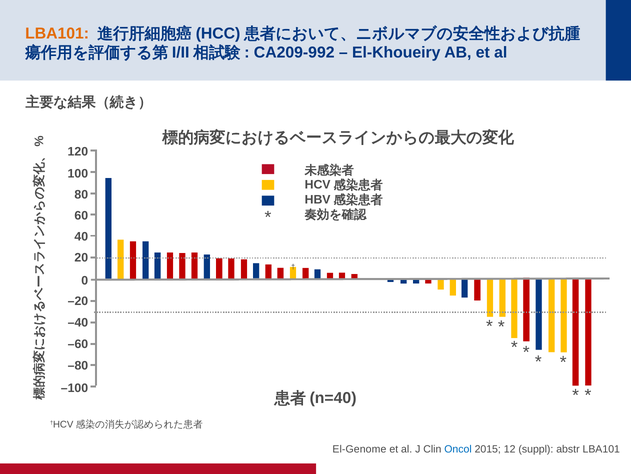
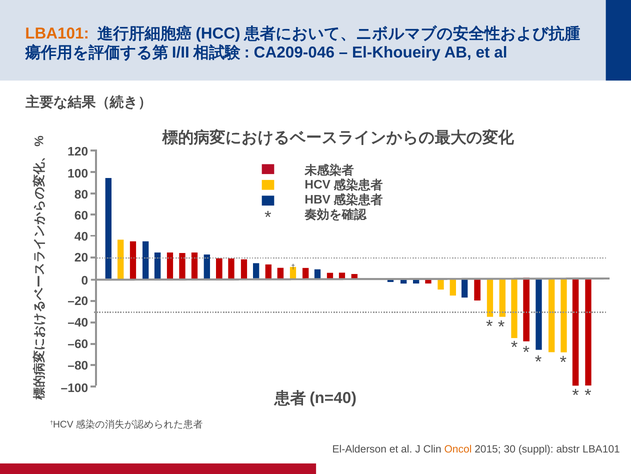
CA209-992: CA209-992 -> CA209-046
El-Genome: El-Genome -> El-Alderson
Oncol colour: blue -> orange
12: 12 -> 30
